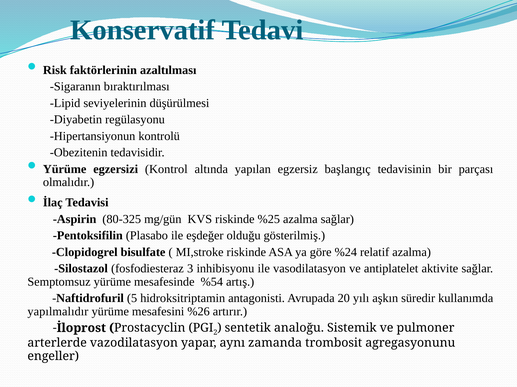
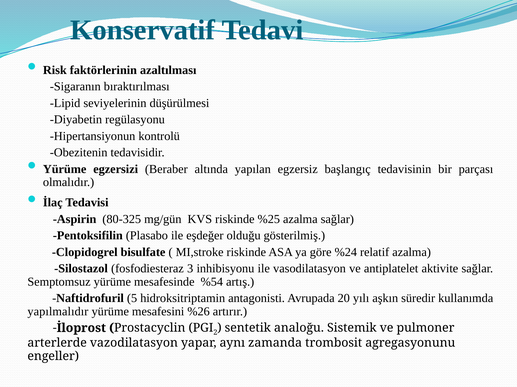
Kontrol: Kontrol -> Beraber
